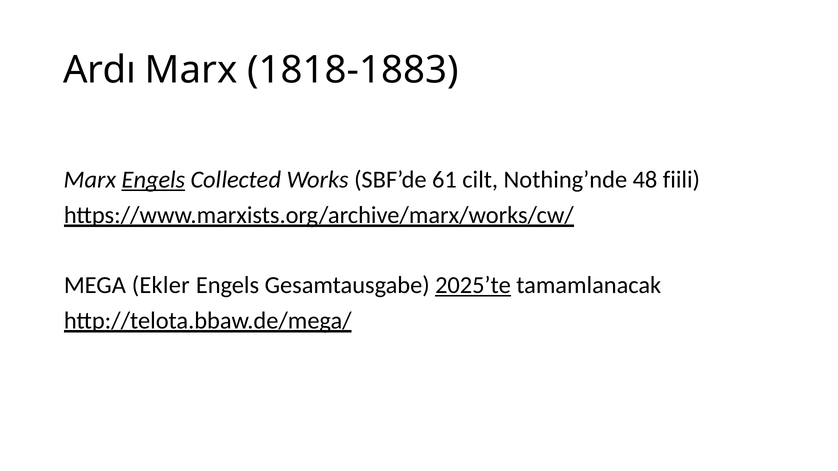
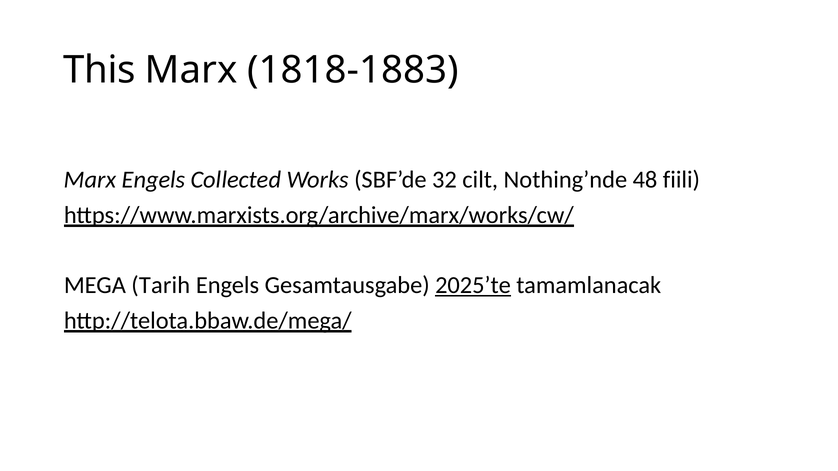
Ardı: Ardı -> This
Engels at (153, 180) underline: present -> none
61: 61 -> 32
Ekler: Ekler -> Tarih
